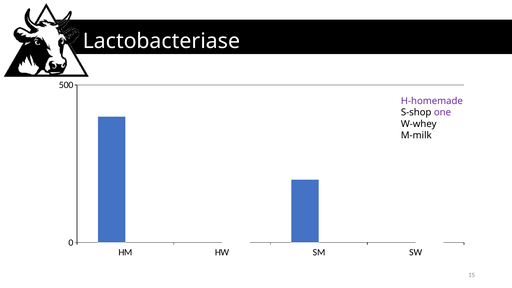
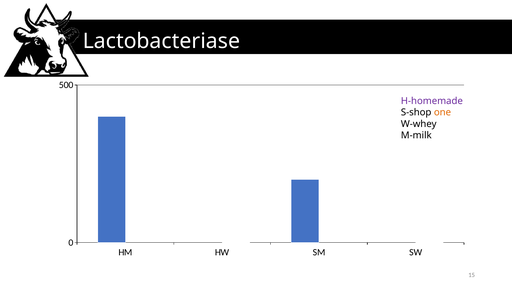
one colour: purple -> orange
